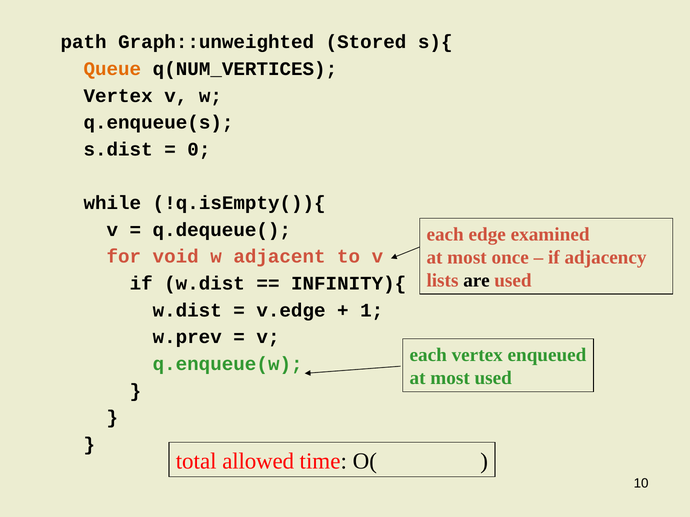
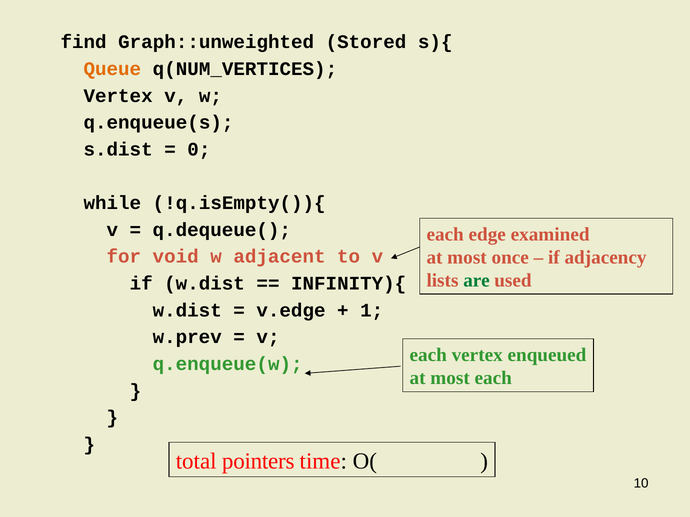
path: path -> find
are colour: black -> green
most used: used -> each
allowed: allowed -> pointers
